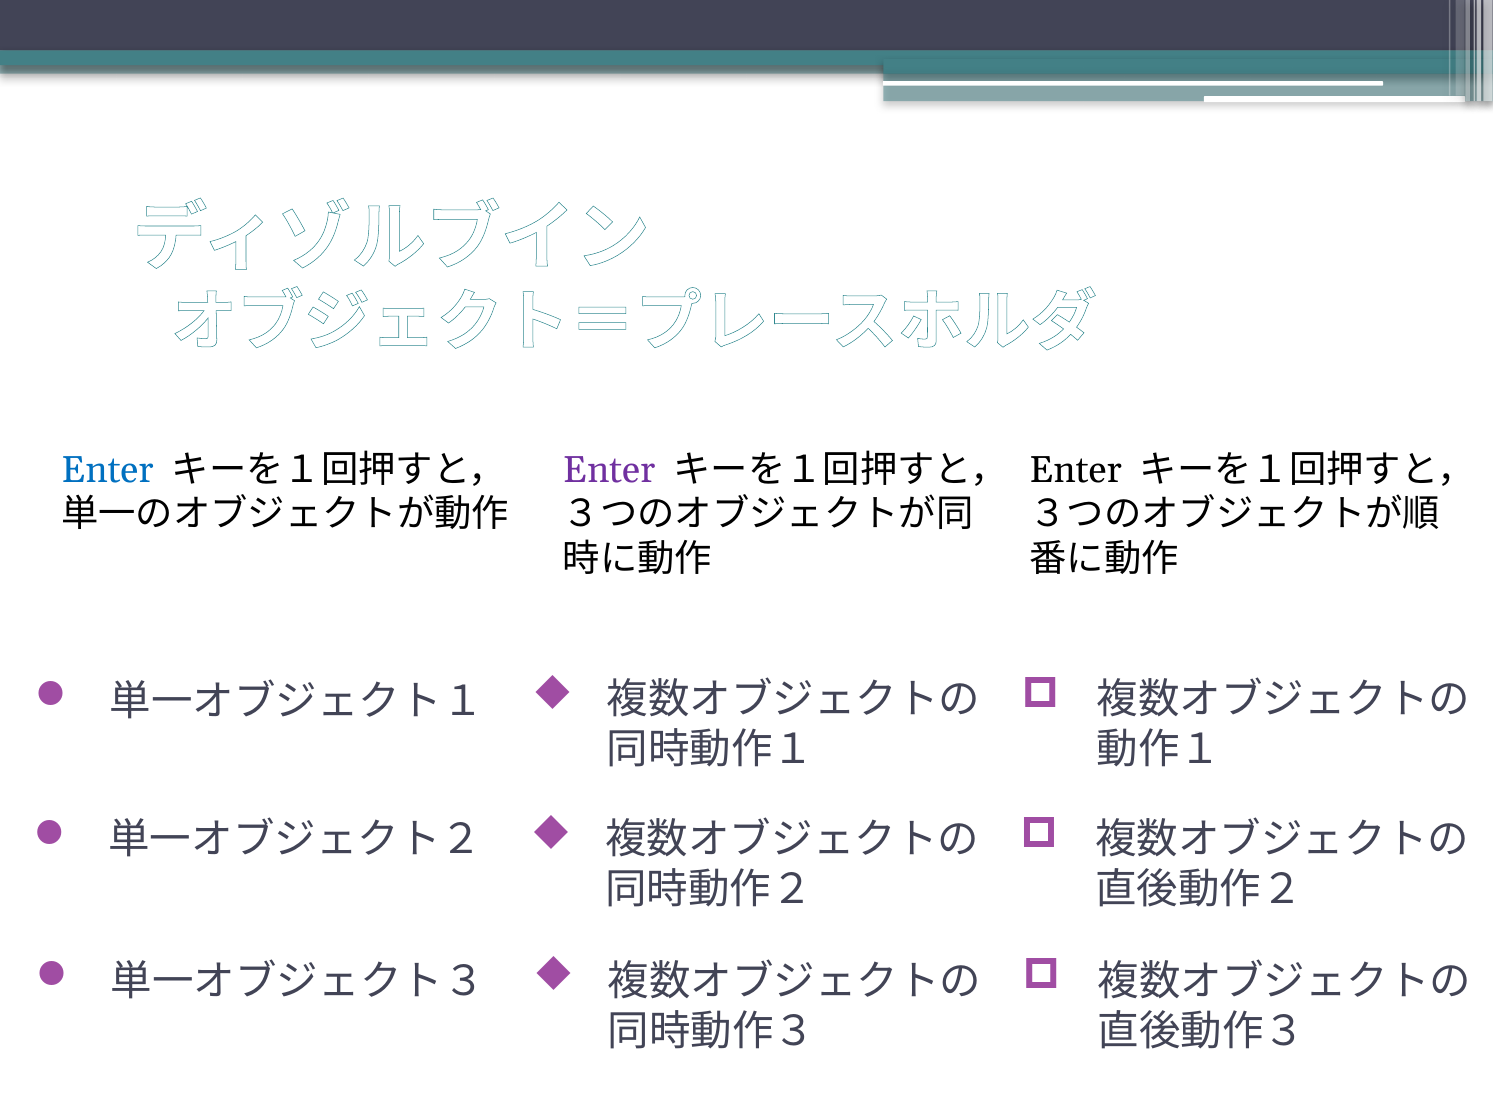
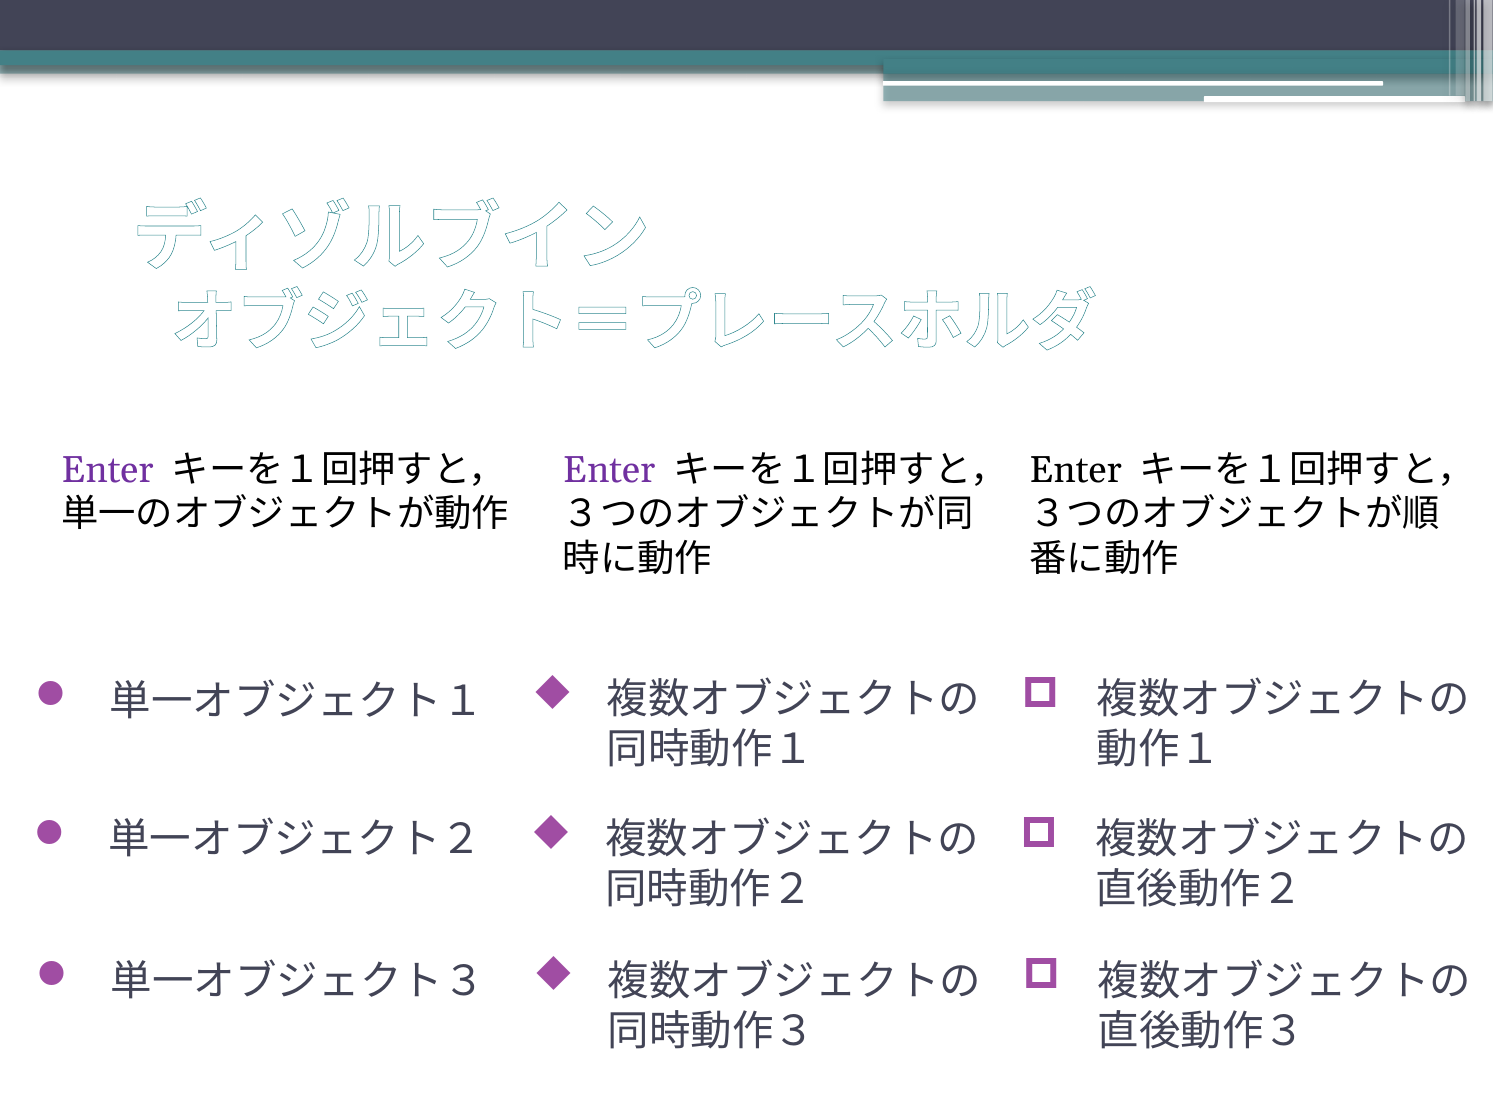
Enter at (107, 470) colour: blue -> purple
